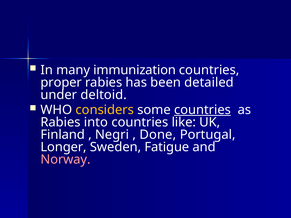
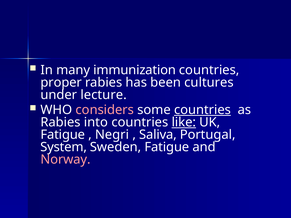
detailed: detailed -> cultures
deltoid: deltoid -> lecture
considers colour: yellow -> pink
like underline: none -> present
Finland at (63, 135): Finland -> Fatigue
Done: Done -> Saliva
Longer: Longer -> System
